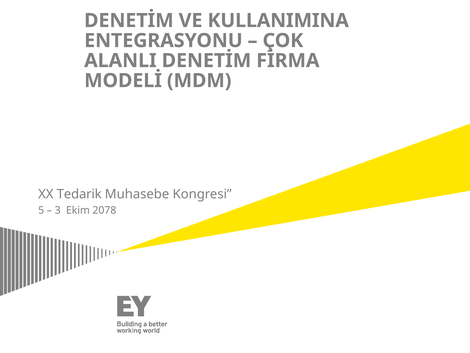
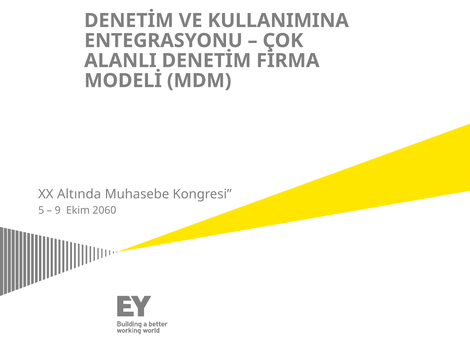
Tedarik: Tedarik -> Altında
3: 3 -> 9
2078: 2078 -> 2060
